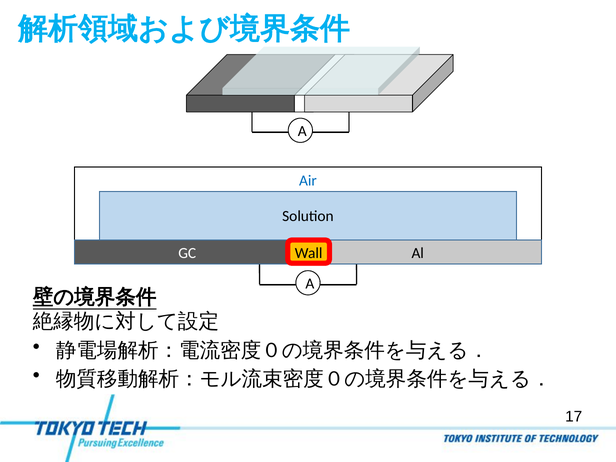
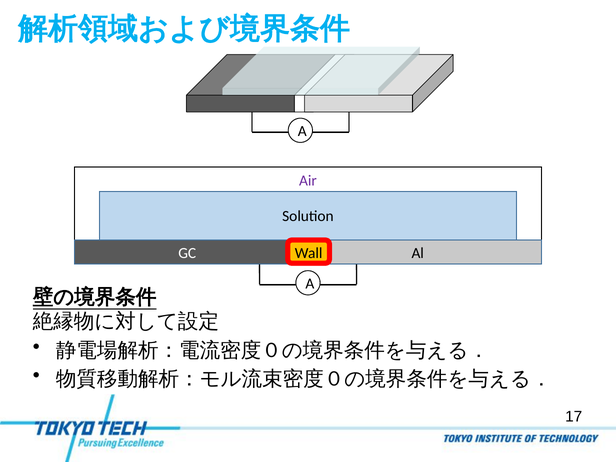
Air colour: blue -> purple
